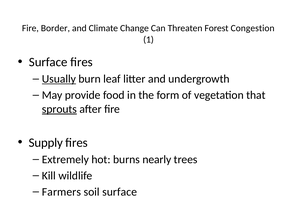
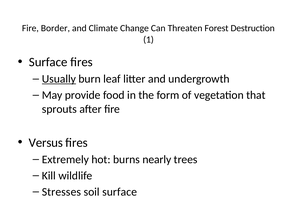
Congestion: Congestion -> Destruction
sprouts underline: present -> none
Supply: Supply -> Versus
Farmers: Farmers -> Stresses
